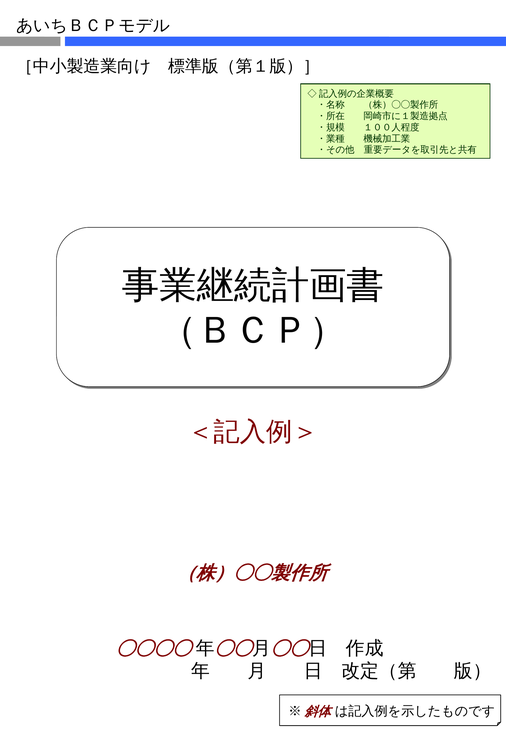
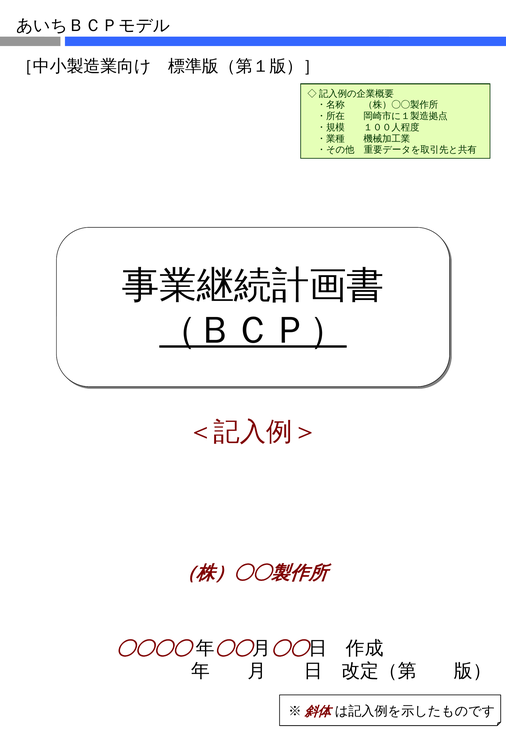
（ＢＣＰ） underline: none -> present
